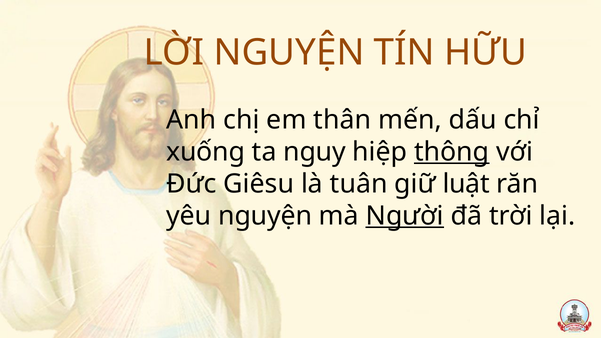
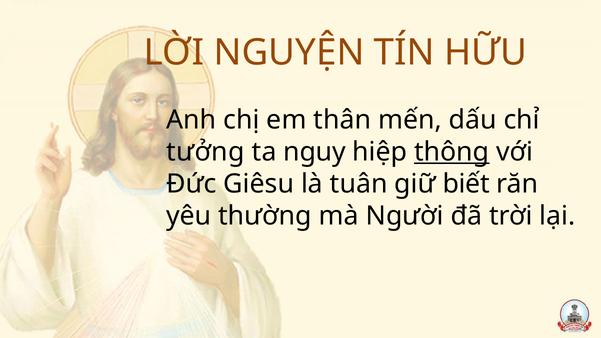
xuống: xuống -> tưởng
luật: luật -> biết
yêu nguyện: nguyện -> thường
Người underline: present -> none
